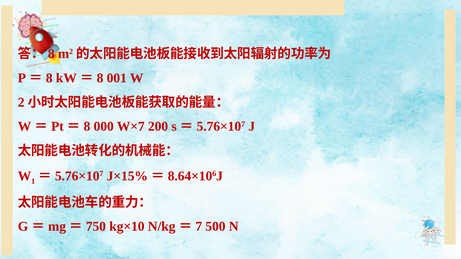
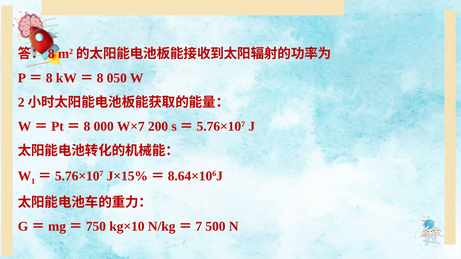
001: 001 -> 050
